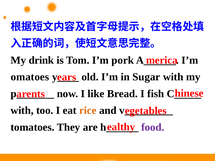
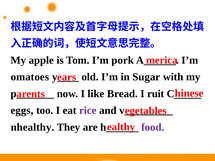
drink: drink -> apple
fish: fish -> ruit
with at (22, 111): with -> eggs
rice colour: orange -> purple
tomatoes: tomatoes -> nhealthy
